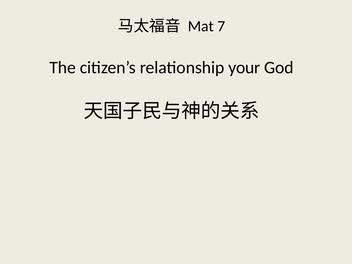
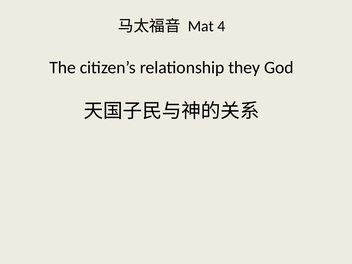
7: 7 -> 4
your: your -> they
